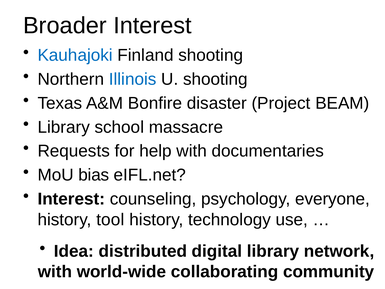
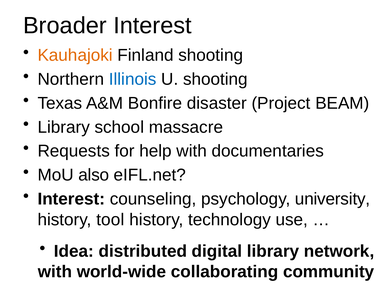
Kauhajoki colour: blue -> orange
bias: bias -> also
everyone: everyone -> university
